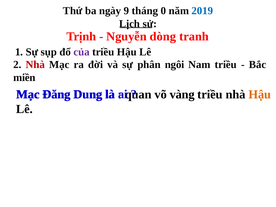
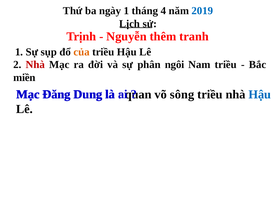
ngày 9: 9 -> 1
0: 0 -> 4
dòng: dòng -> thêm
của colour: purple -> orange
vàng: vàng -> sông
Hậu at (260, 94) colour: orange -> blue
